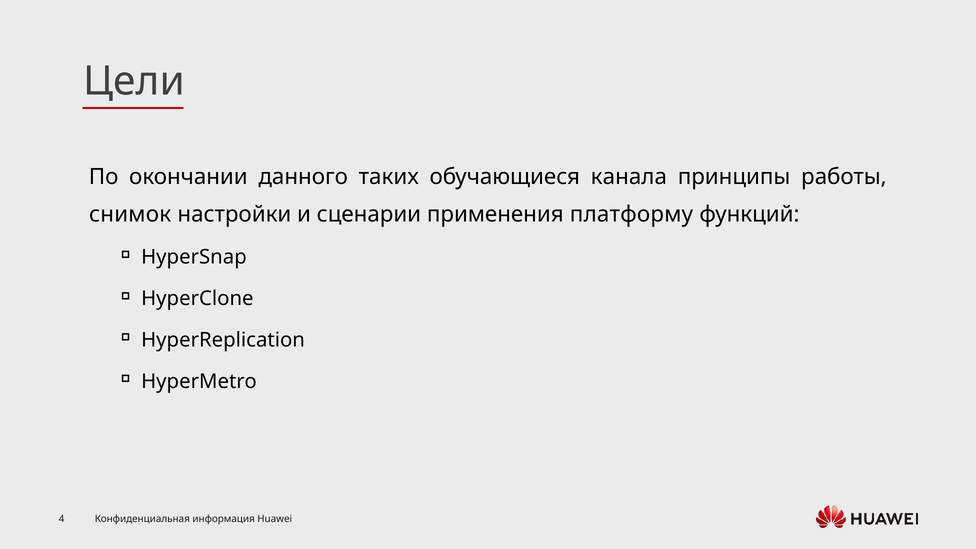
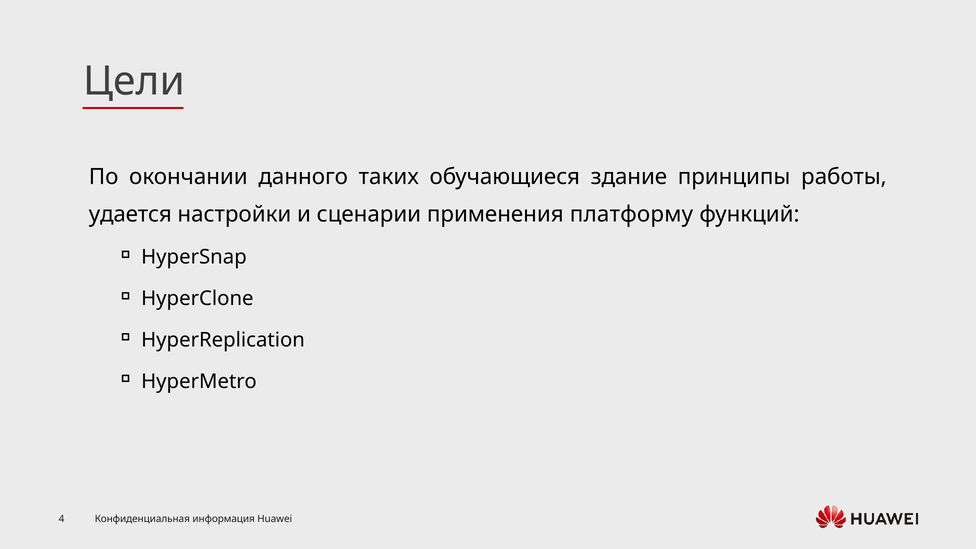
канала: канала -> здание
снимок: снимок -> удается
